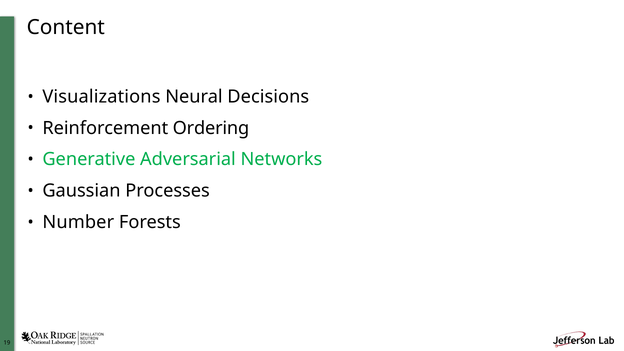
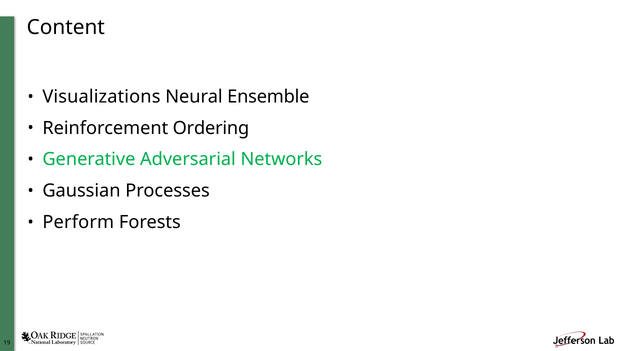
Decisions: Decisions -> Ensemble
Number: Number -> Perform
